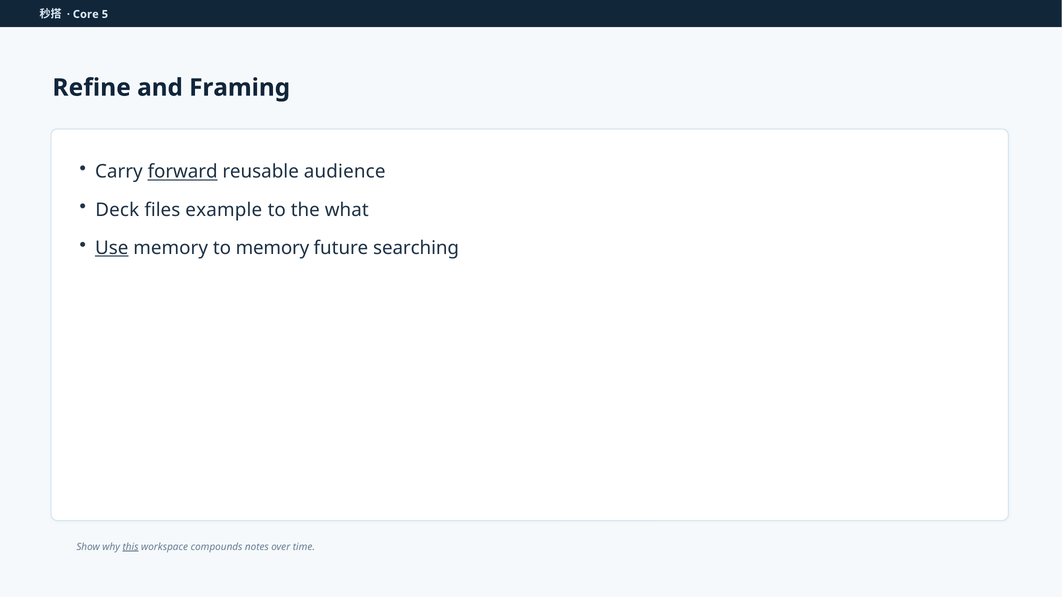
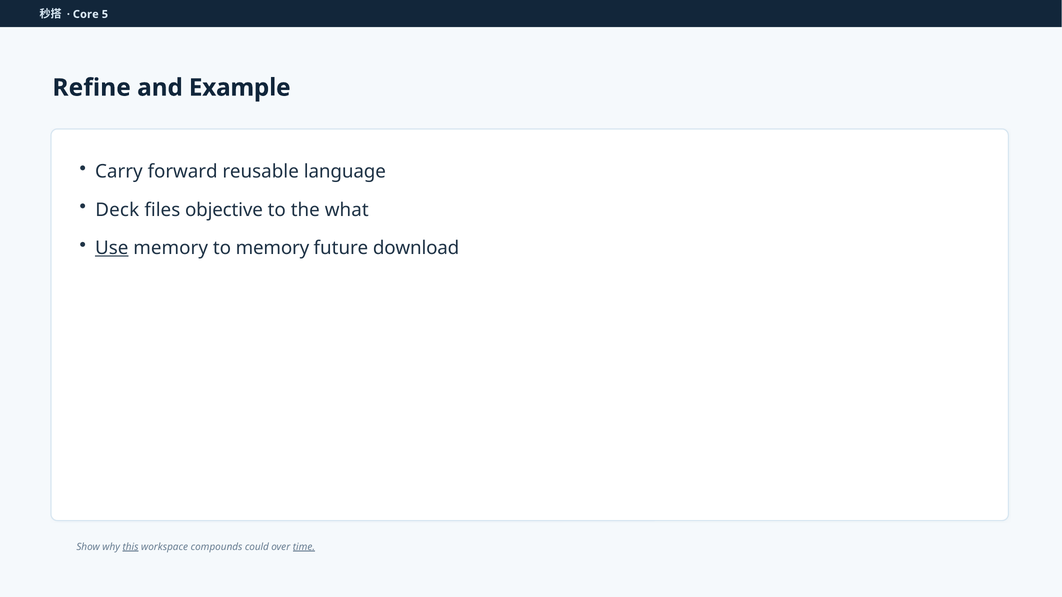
Framing: Framing -> Example
forward underline: present -> none
audience: audience -> language
example: example -> objective
searching: searching -> download
notes: notes -> could
time underline: none -> present
